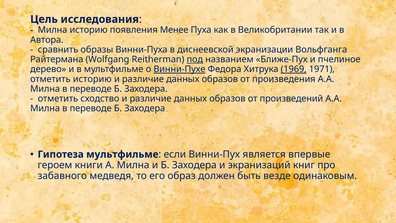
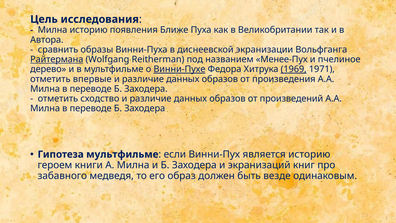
Менее: Менее -> Ближе
Райтермана underline: none -> present
под underline: present -> none
Ближе-Пух: Ближе-Пух -> Менее-Пух
отметить историю: историю -> впервые
является впервые: впервые -> историю
